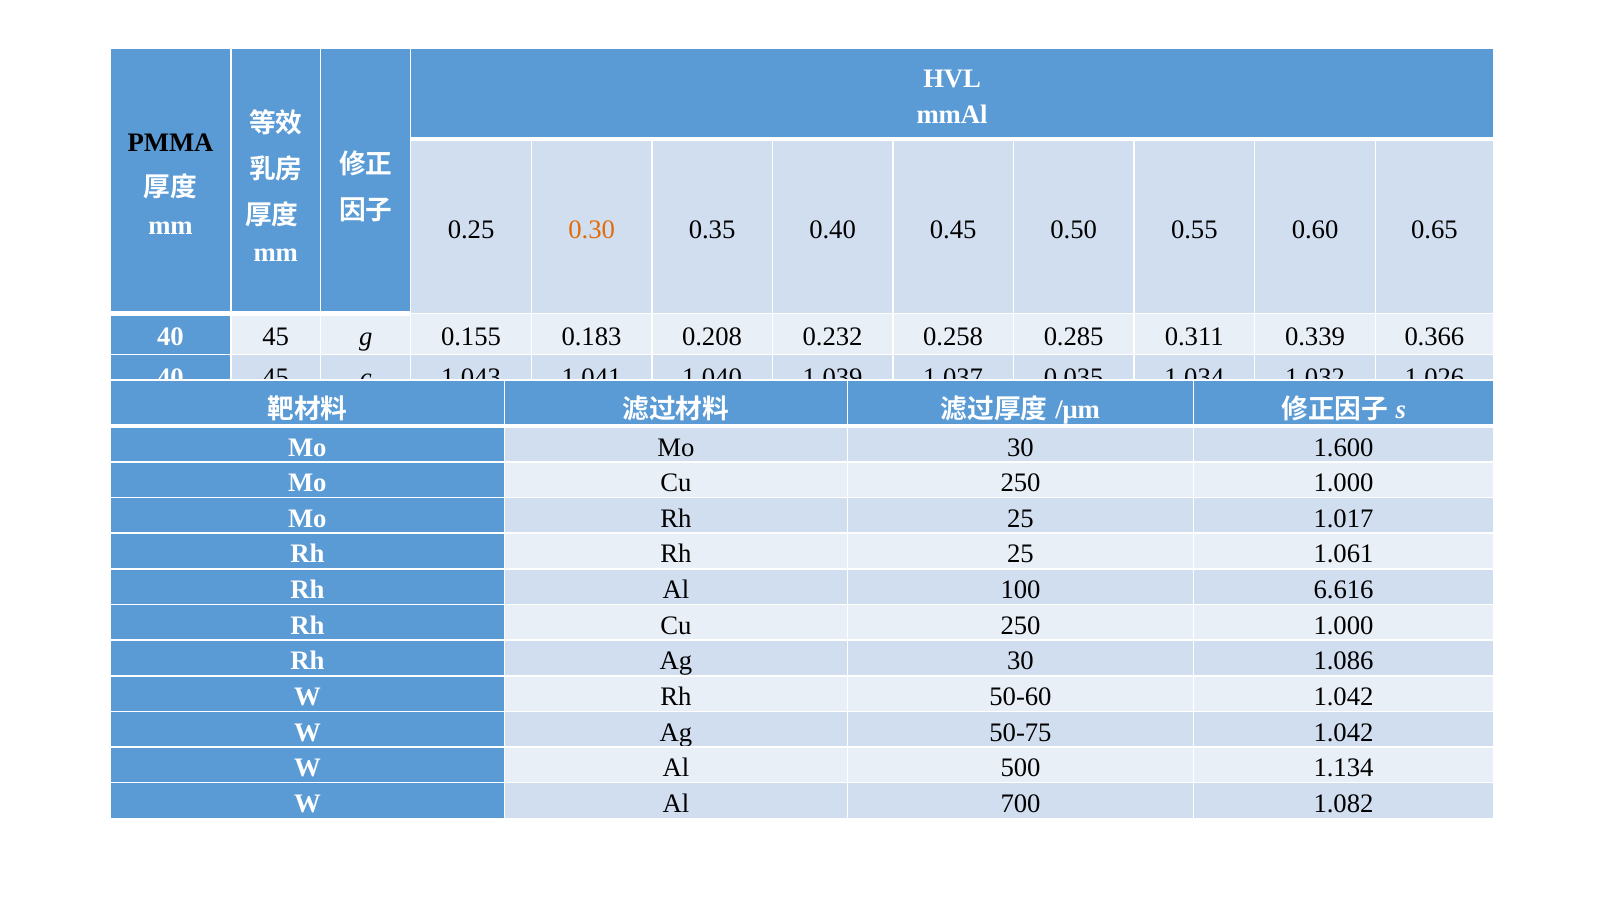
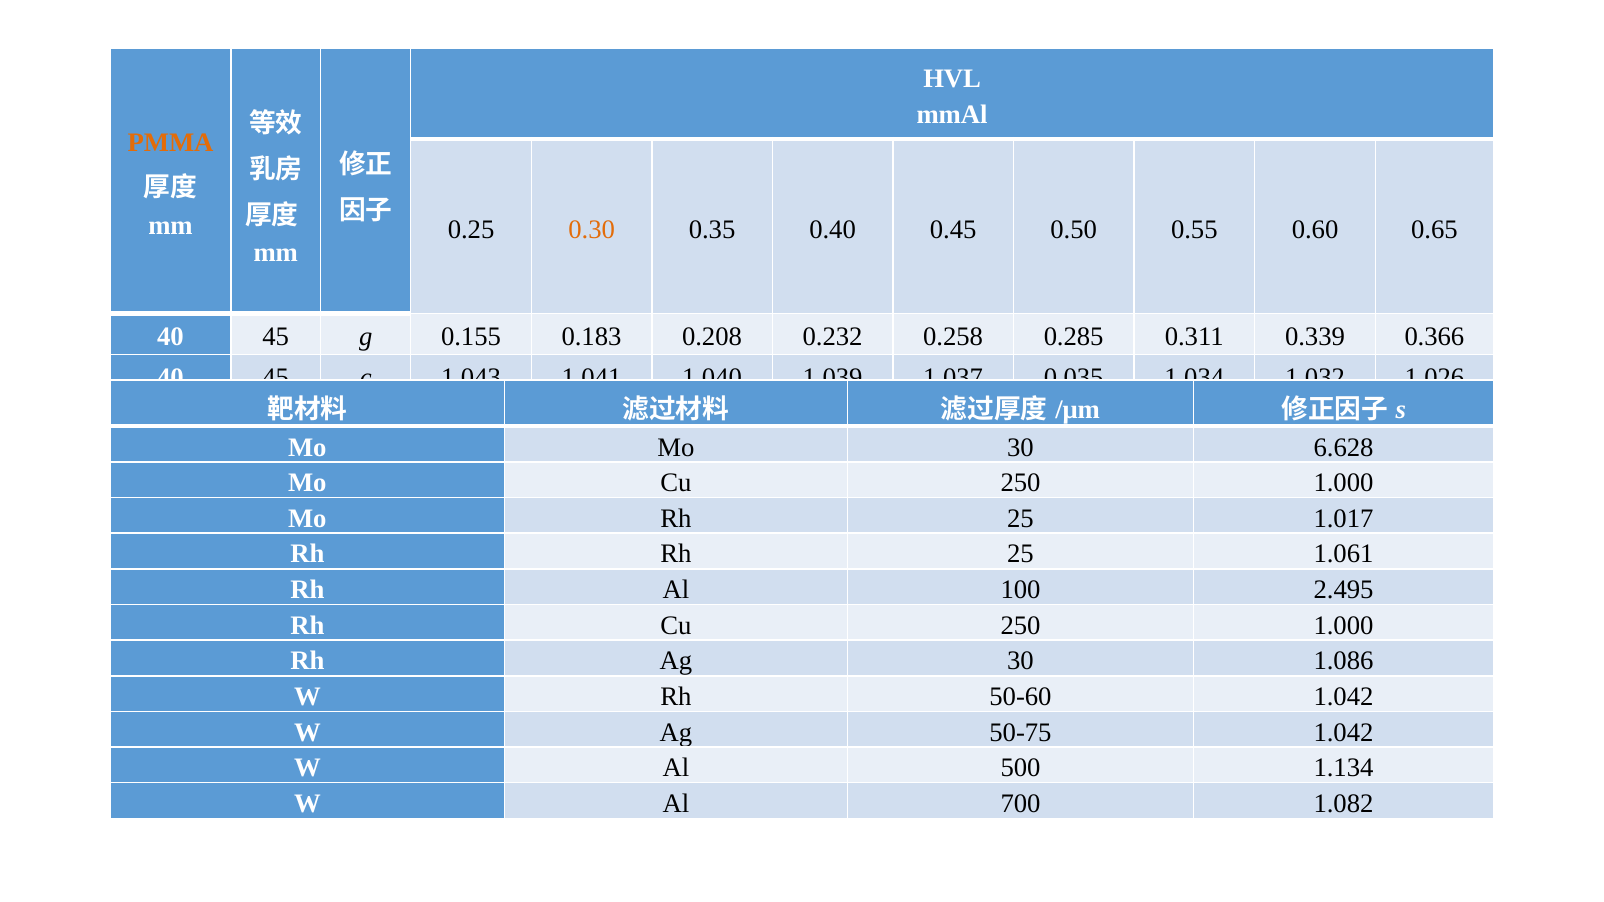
PMMA colour: black -> orange
1.600: 1.600 -> 6.628
6.616: 6.616 -> 2.495
